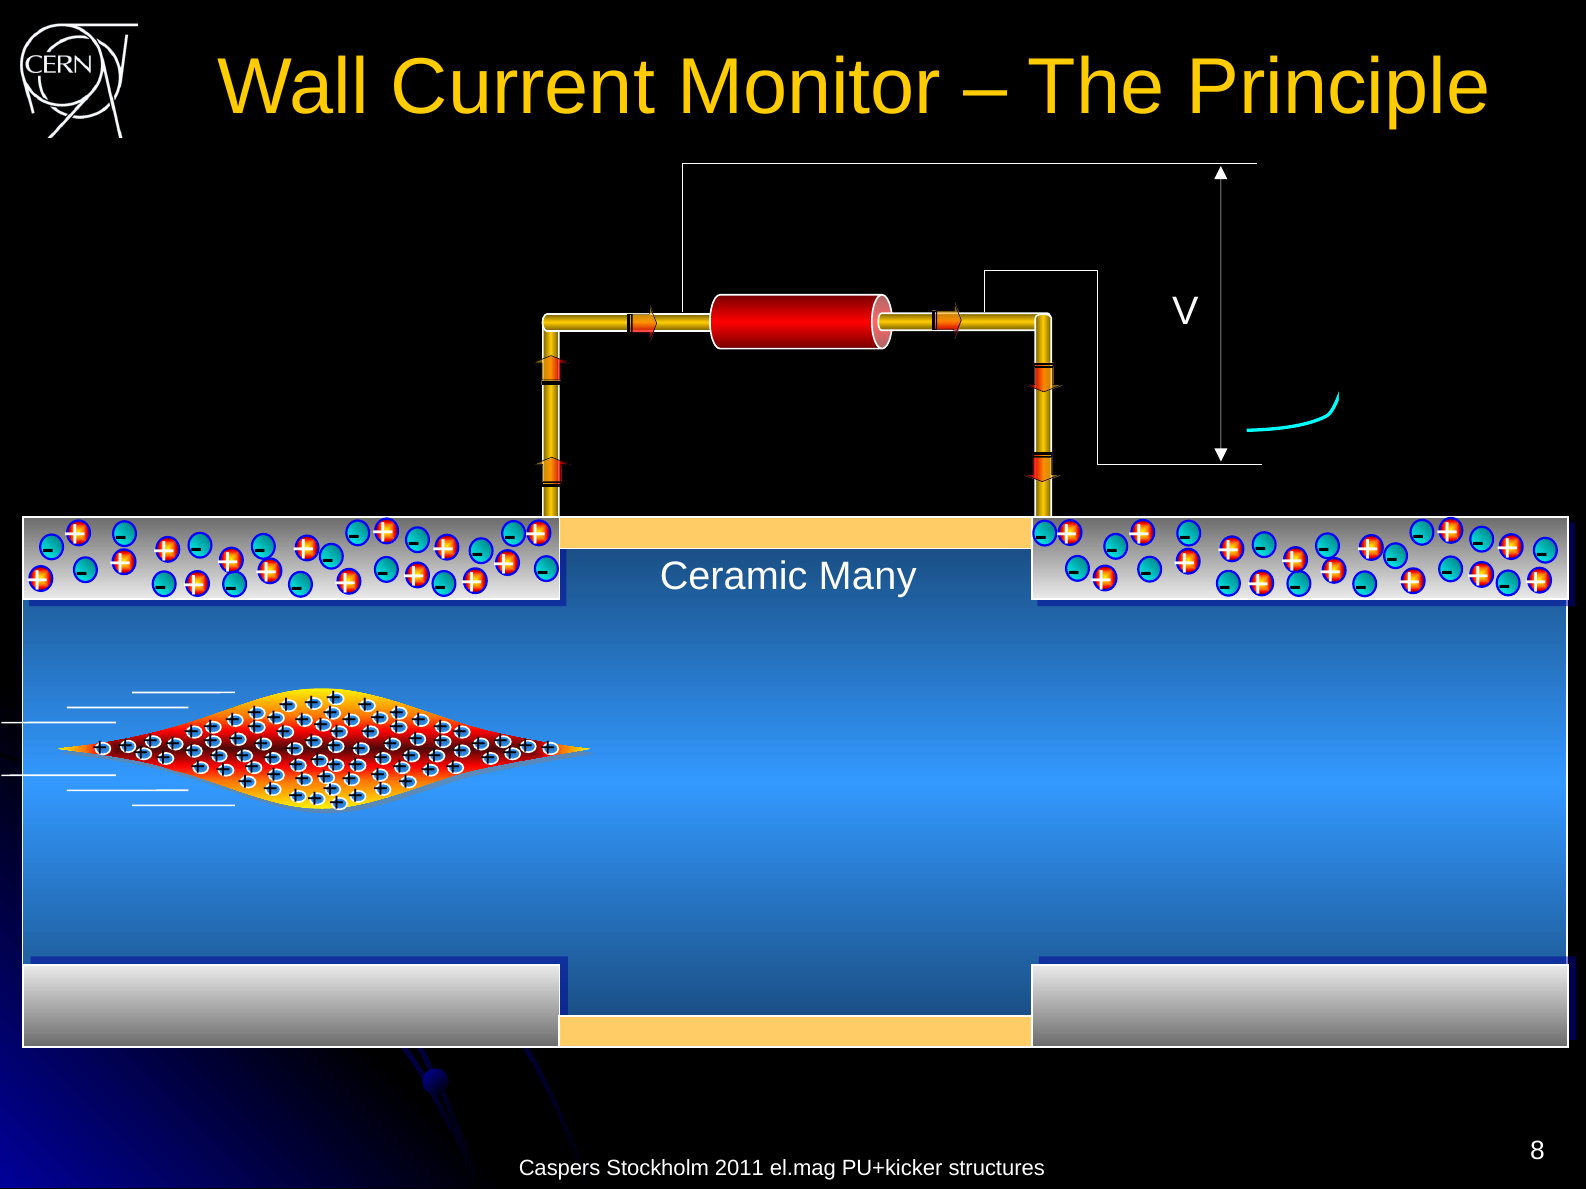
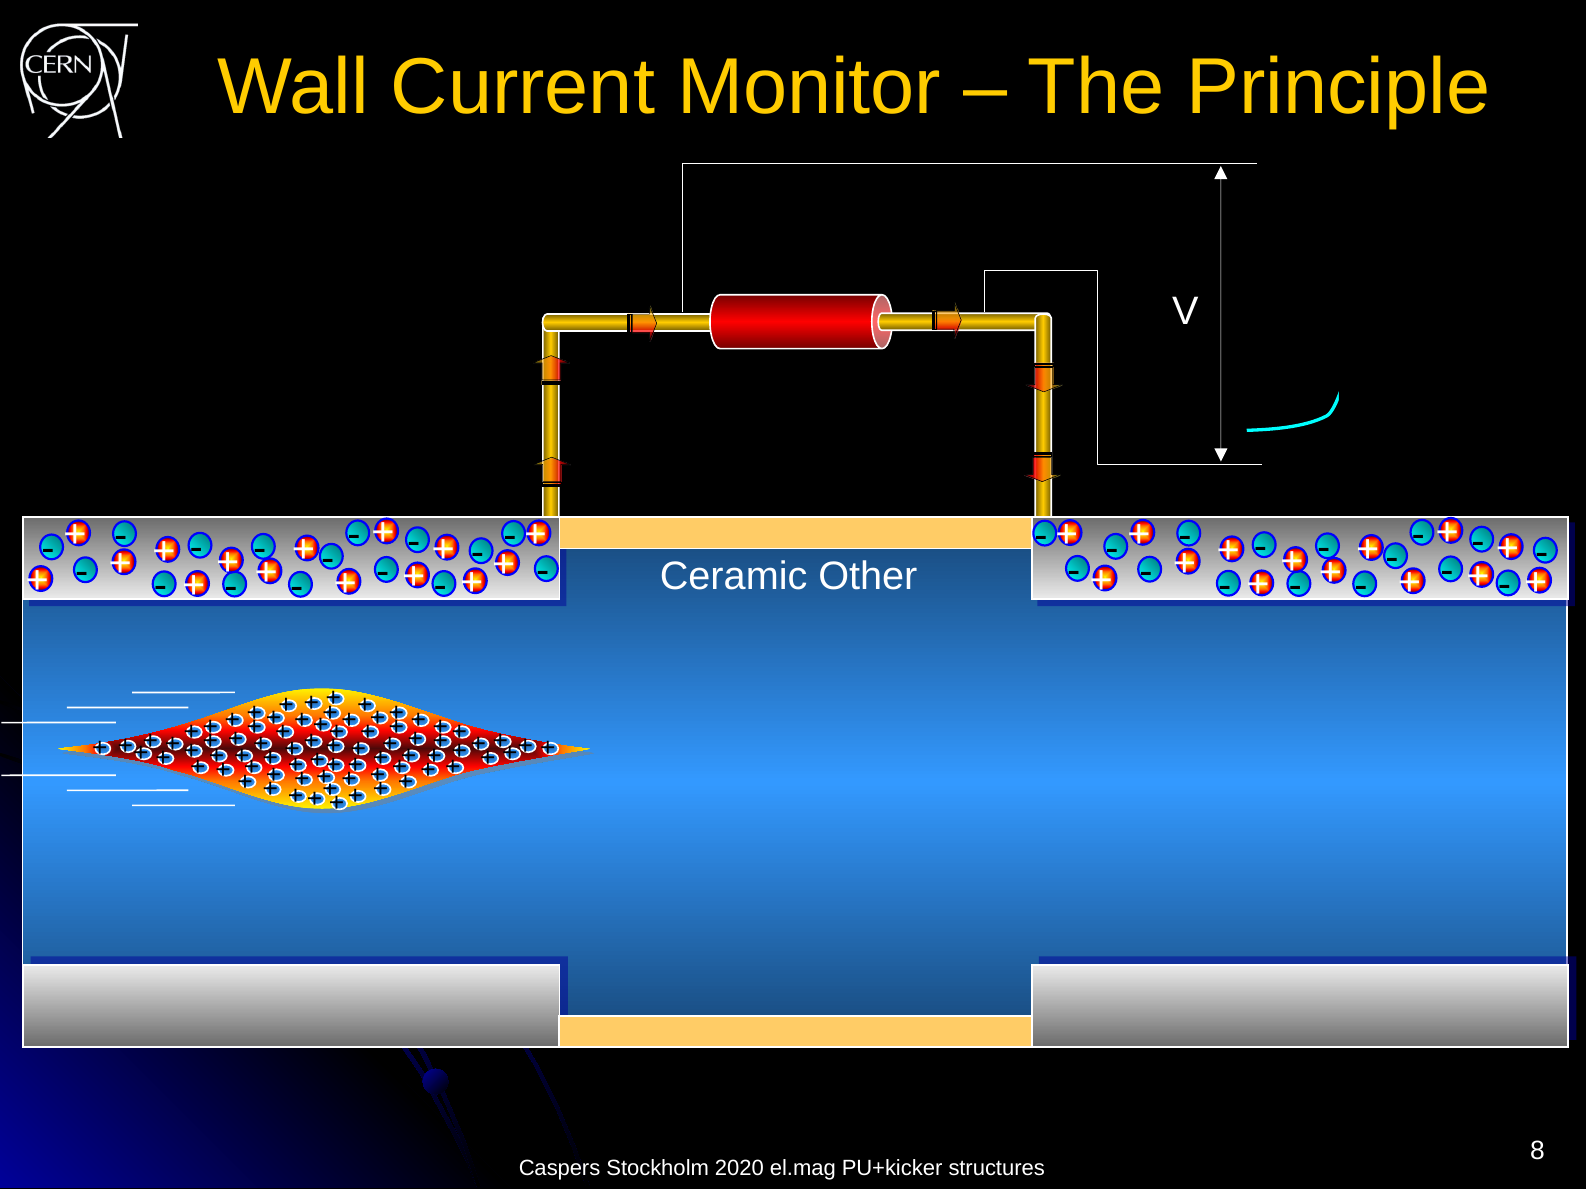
Many: Many -> Other
2011: 2011 -> 2020
